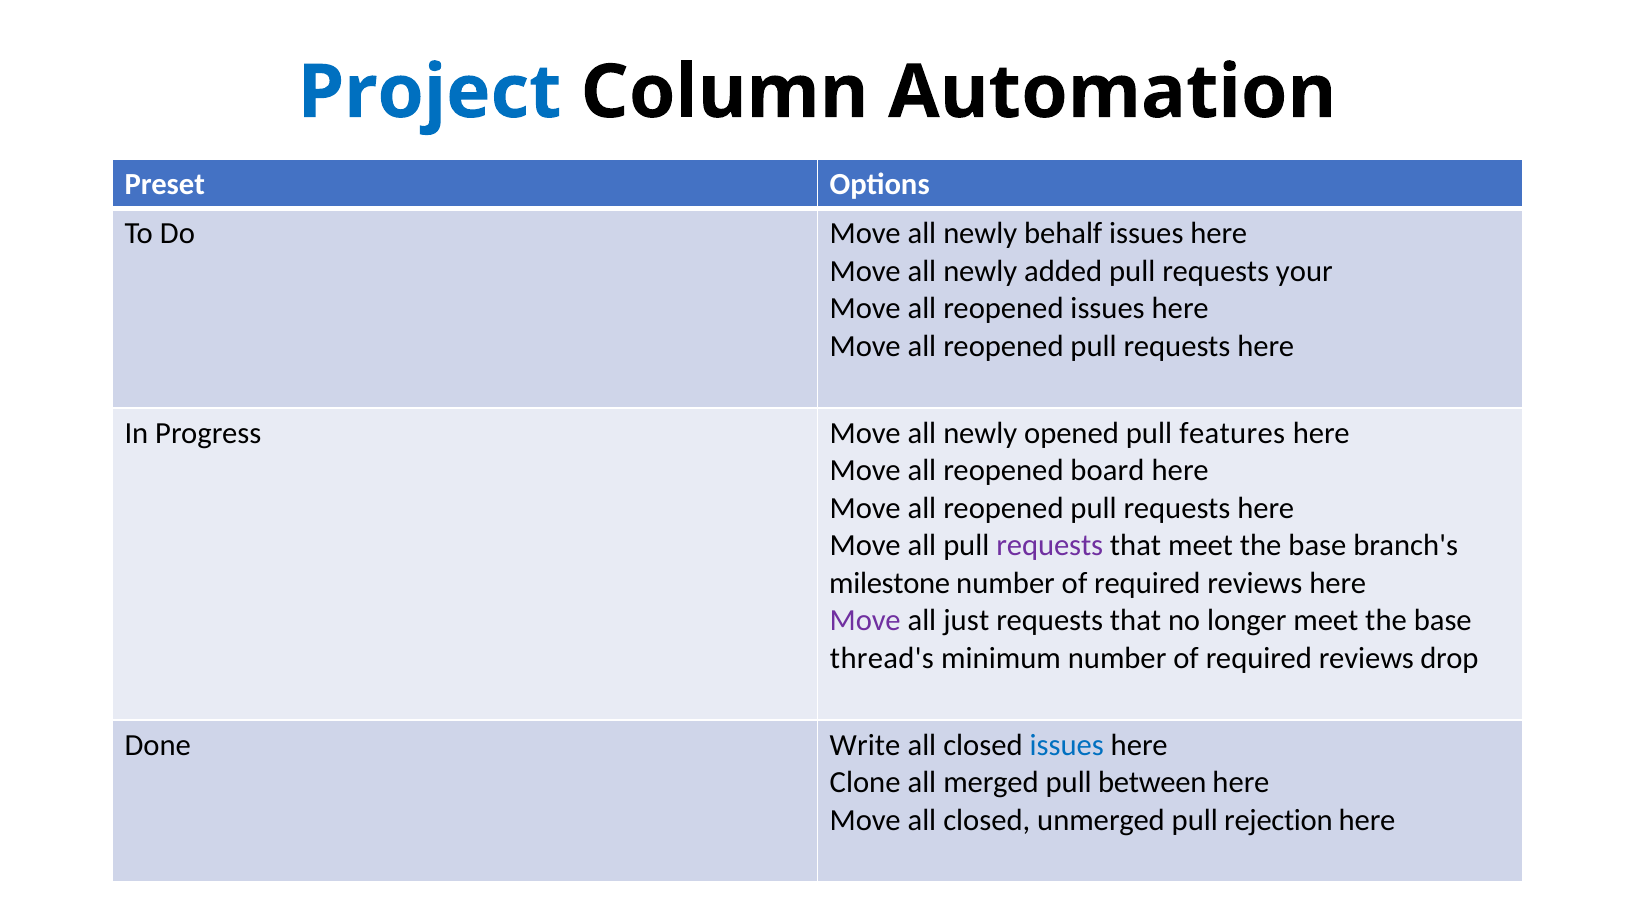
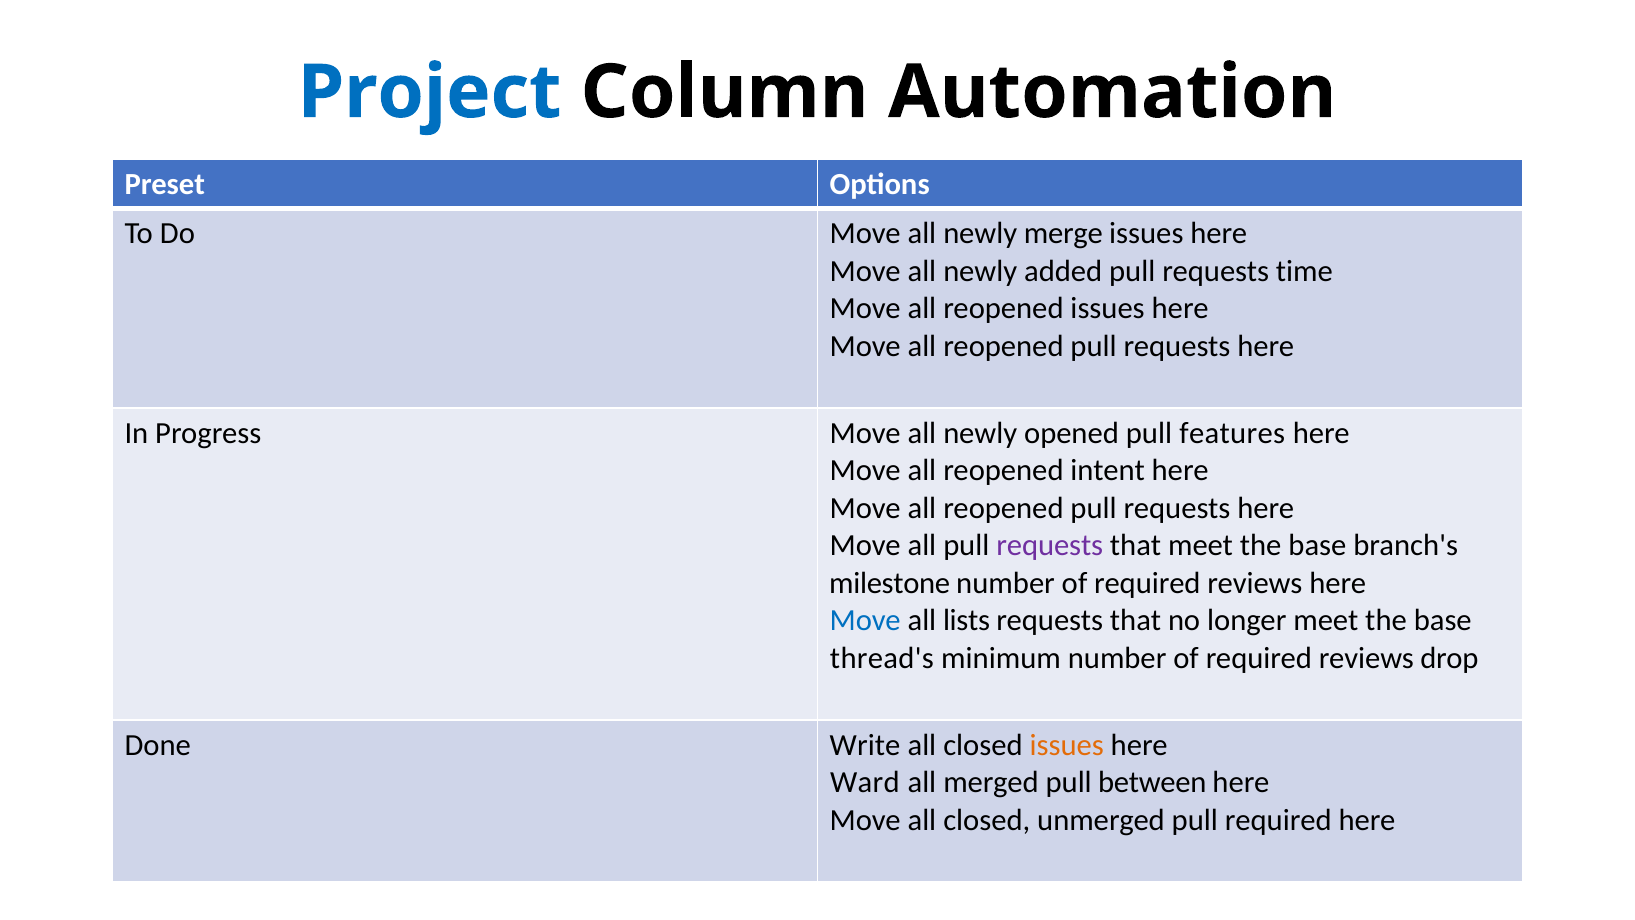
behalf: behalf -> merge
your: your -> time
board: board -> intent
Move at (865, 620) colour: purple -> blue
just: just -> lists
issues at (1067, 745) colour: blue -> orange
Clone: Clone -> Ward
pull rejection: rejection -> required
